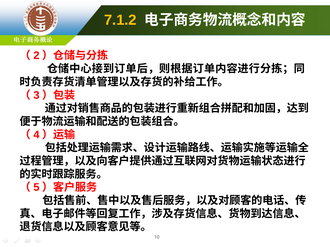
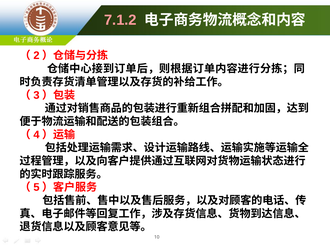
7.1.2 colour: yellow -> pink
